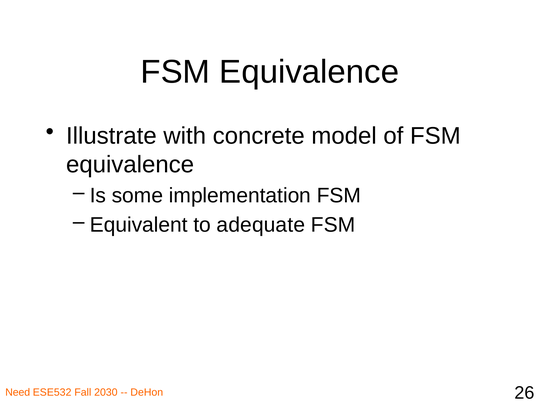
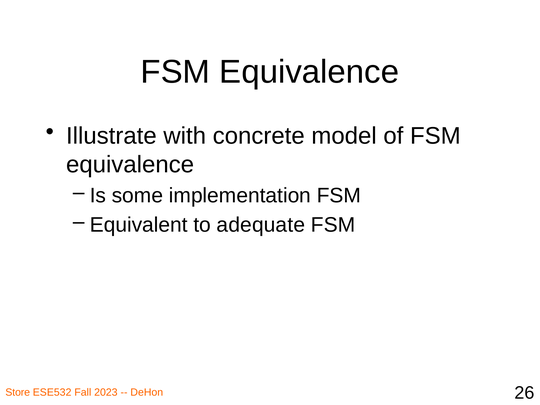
Need: Need -> Store
2030: 2030 -> 2023
